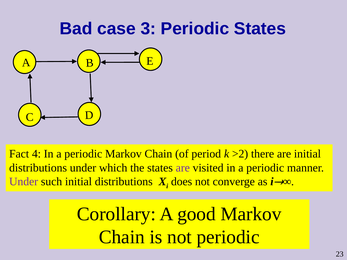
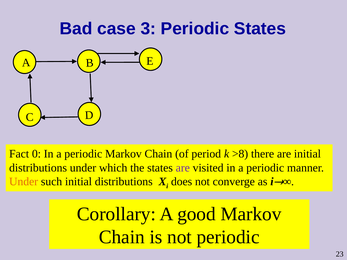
4: 4 -> 0
>2: >2 -> >8
Under at (24, 182) colour: purple -> orange
